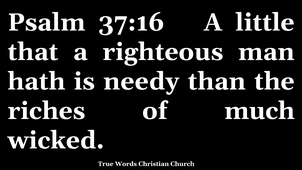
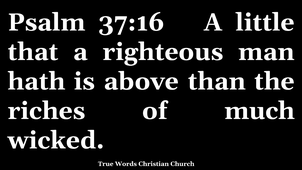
needy: needy -> above
